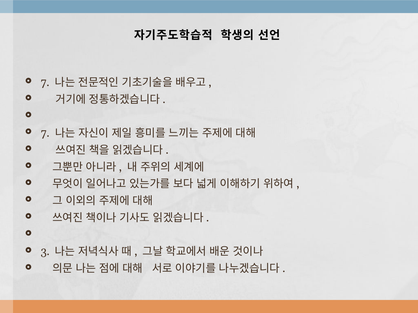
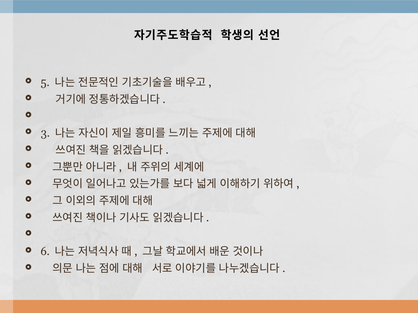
7 at (45, 83): 7 -> 5
7 at (45, 133): 7 -> 3
3: 3 -> 6
